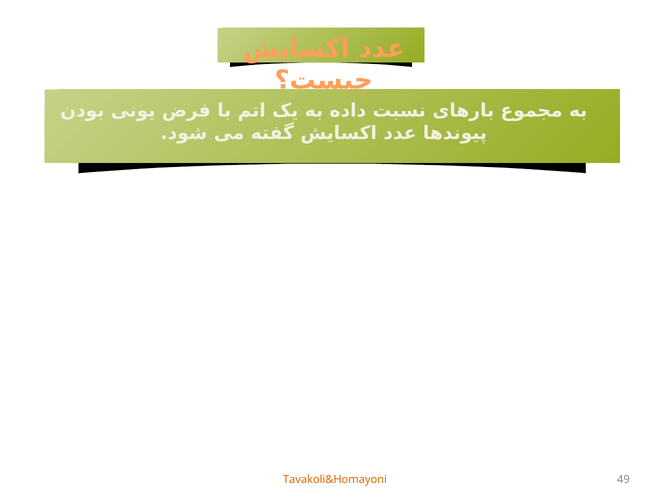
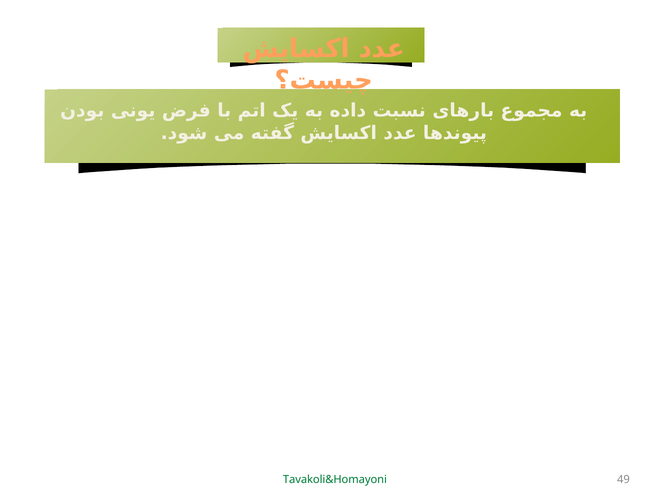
Tavakoli&Homayoni colour: orange -> green
